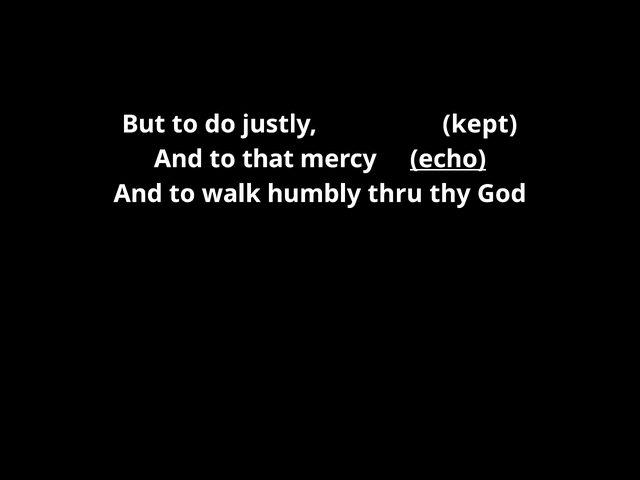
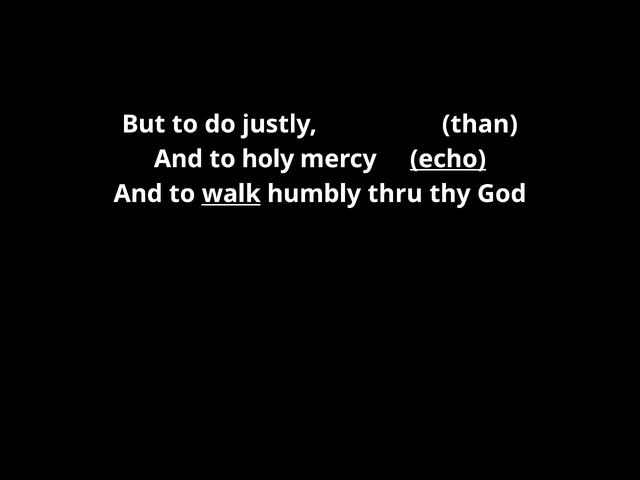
kept: kept -> than
that: that -> holy
walk underline: none -> present
